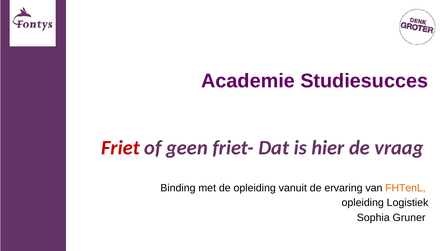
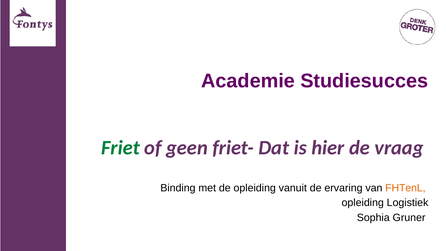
Friet colour: red -> green
